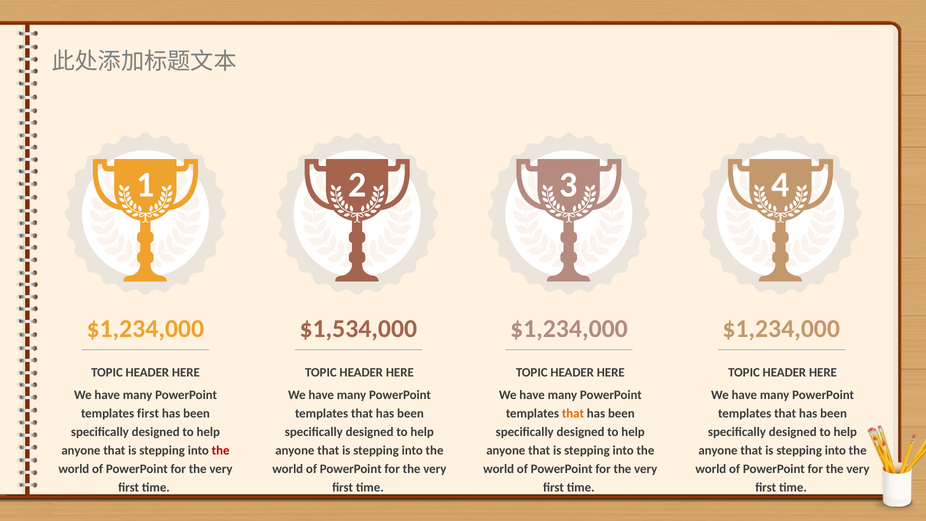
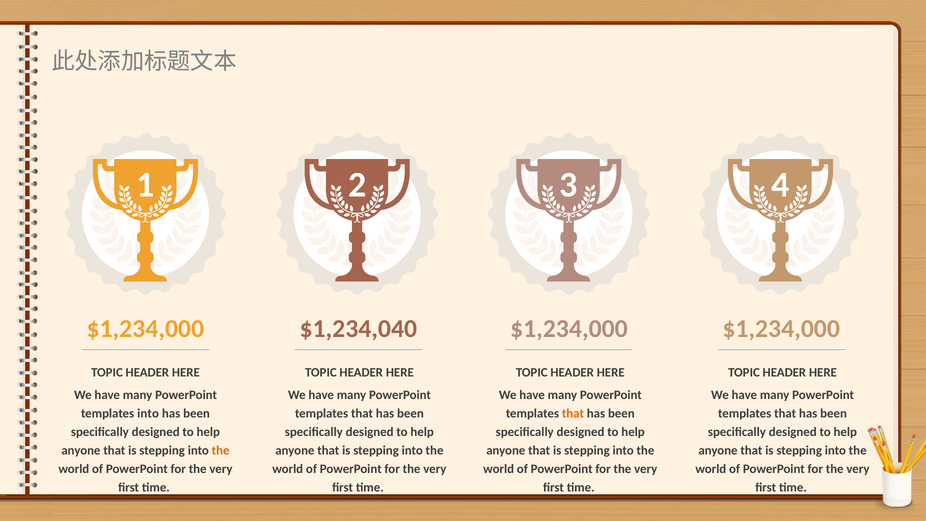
$1,534,000: $1,534,000 -> $1,234,040
templates first: first -> into
the at (221, 451) colour: red -> orange
